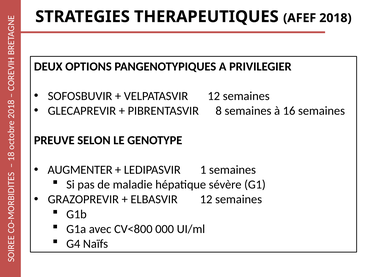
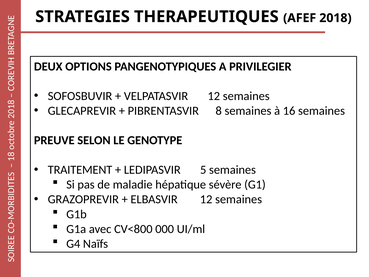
AUGMENTER: AUGMENTER -> TRAITEMENT
LEDIPASVIR 1: 1 -> 5
